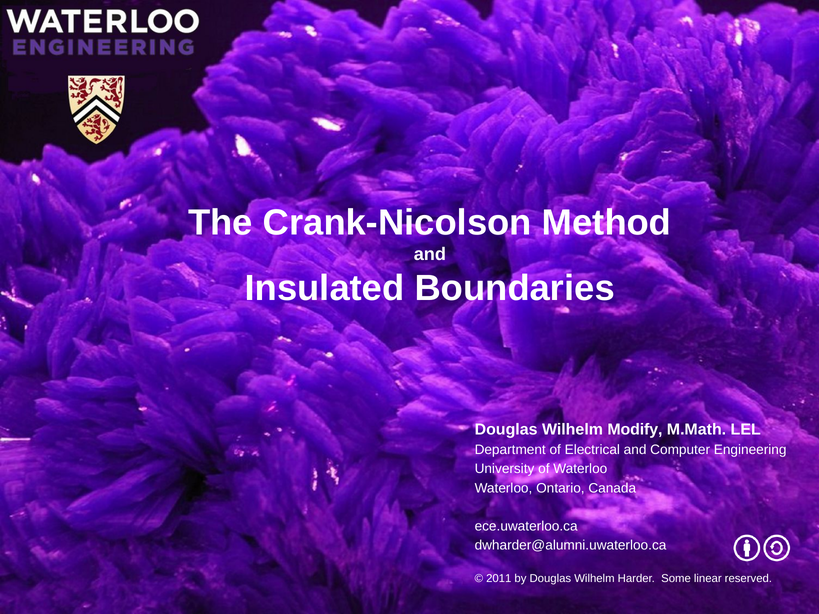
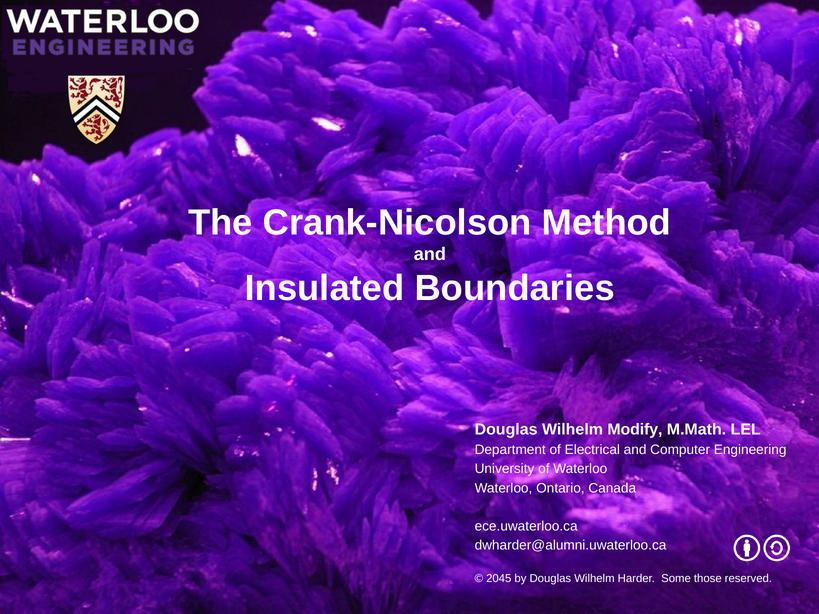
2011: 2011 -> 2045
linear: linear -> those
